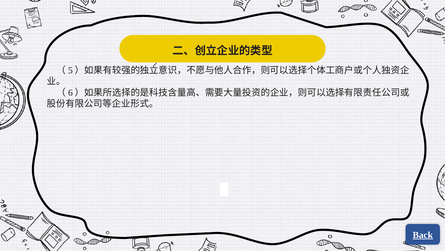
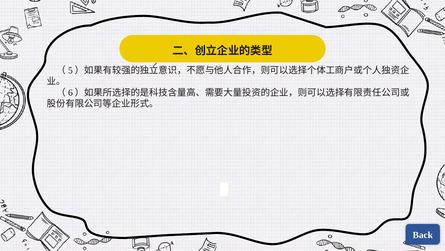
Back underline: present -> none
